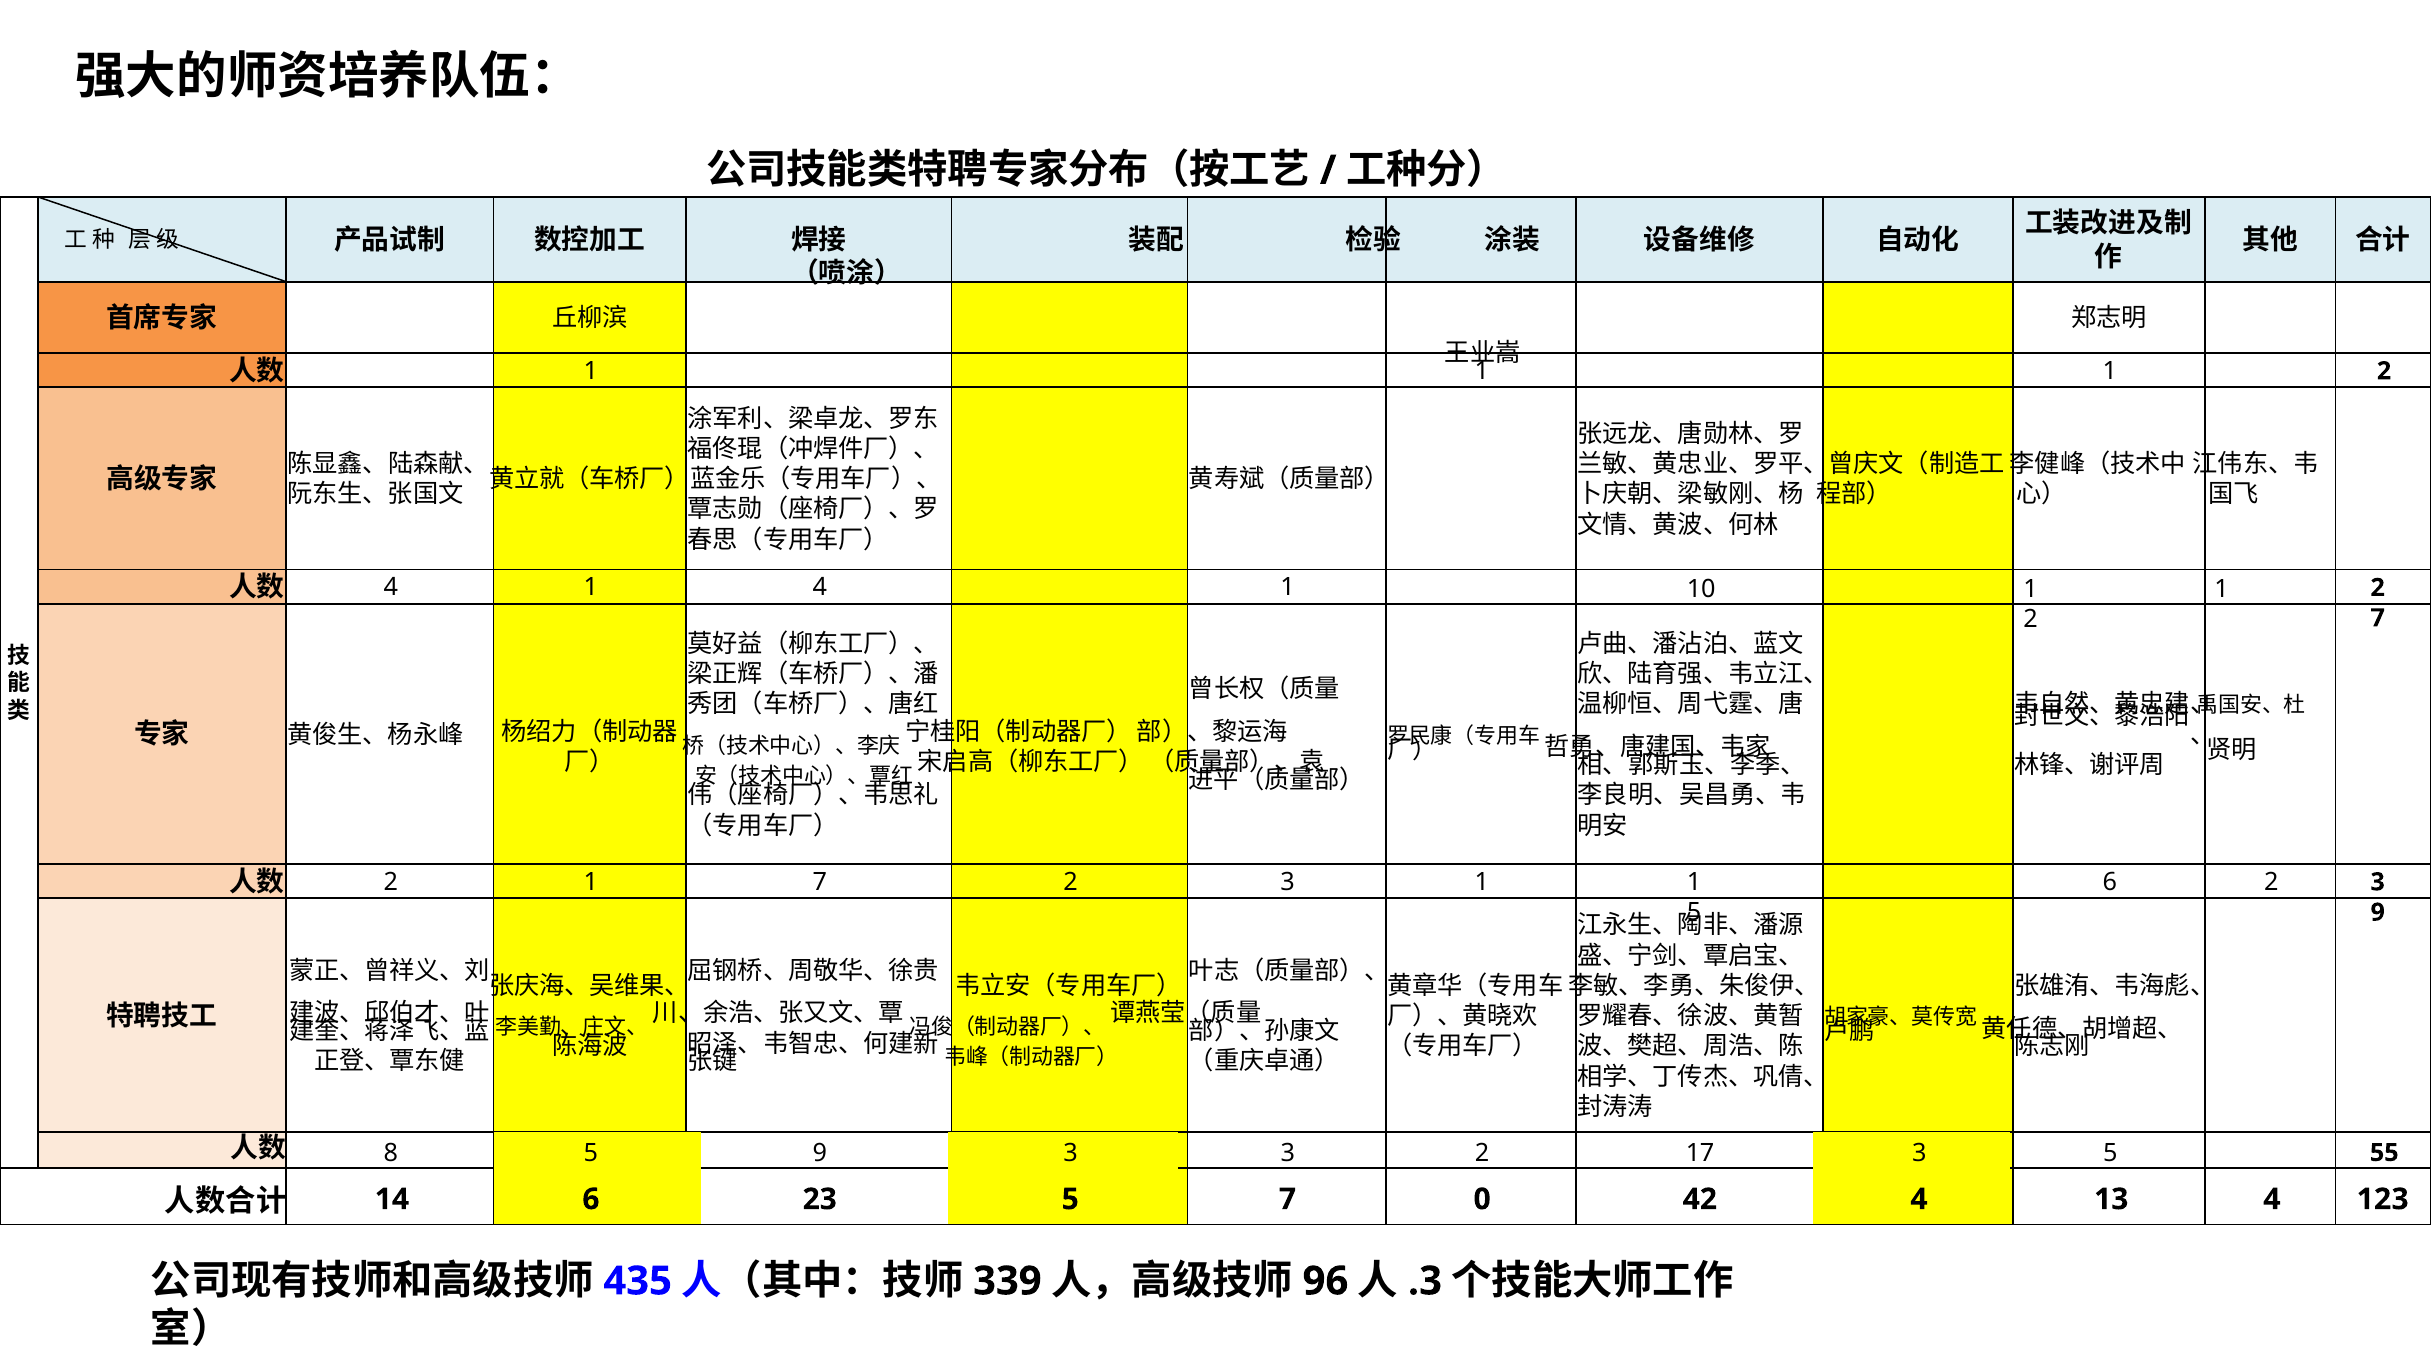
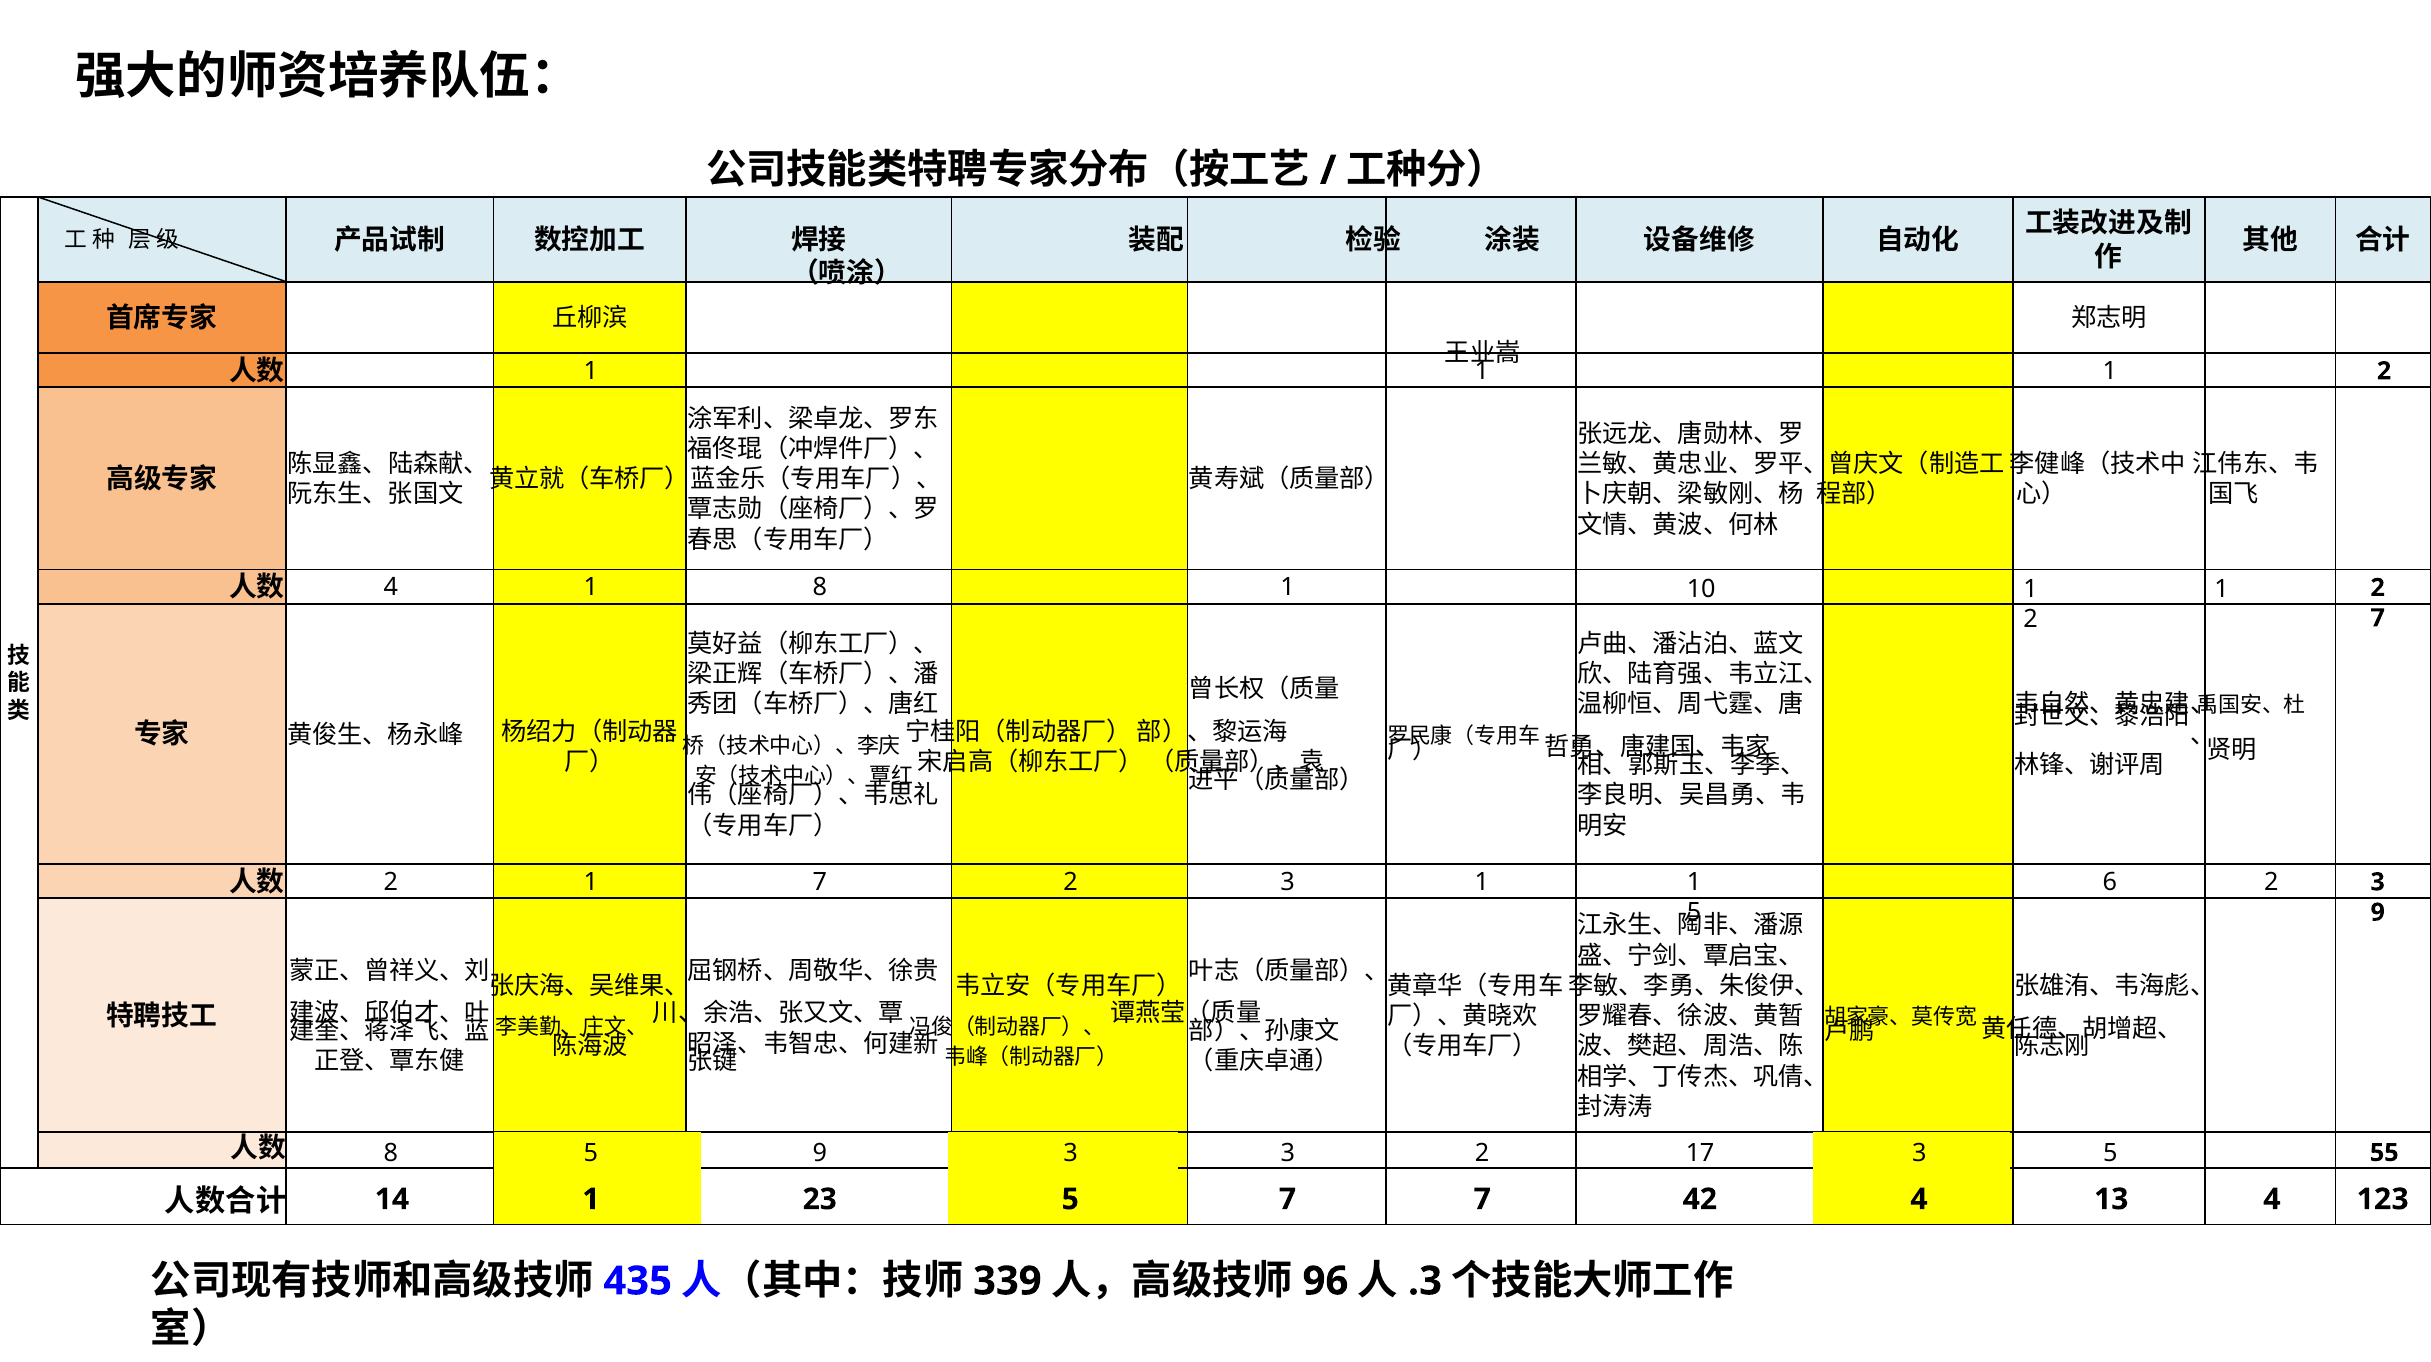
1 4: 4 -> 8
14 6: 6 -> 1
7 0: 0 -> 7
